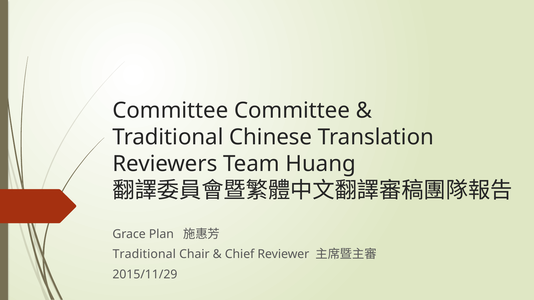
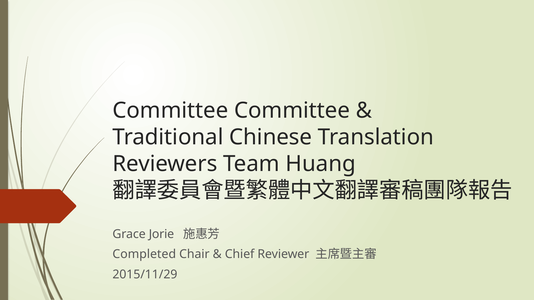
Plan: Plan -> Jorie
Traditional at (144, 255): Traditional -> Completed
